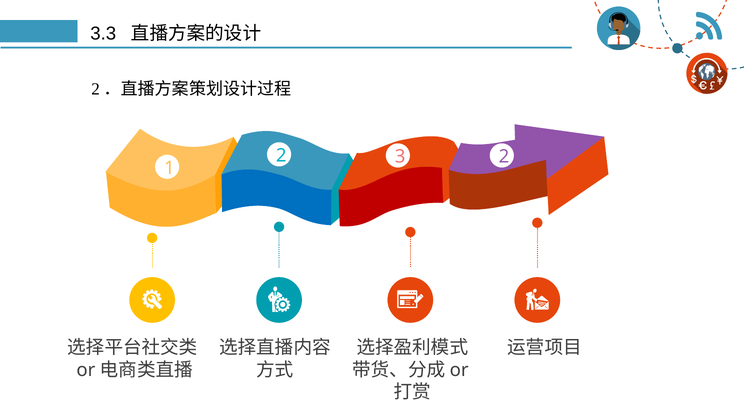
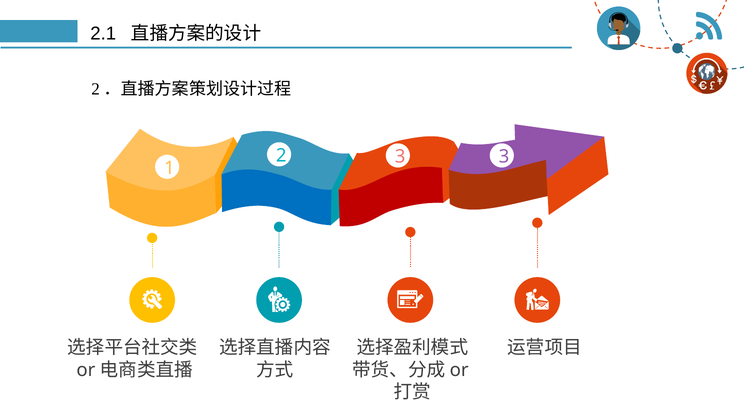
3.3: 3.3 -> 2.1
3 2: 2 -> 3
